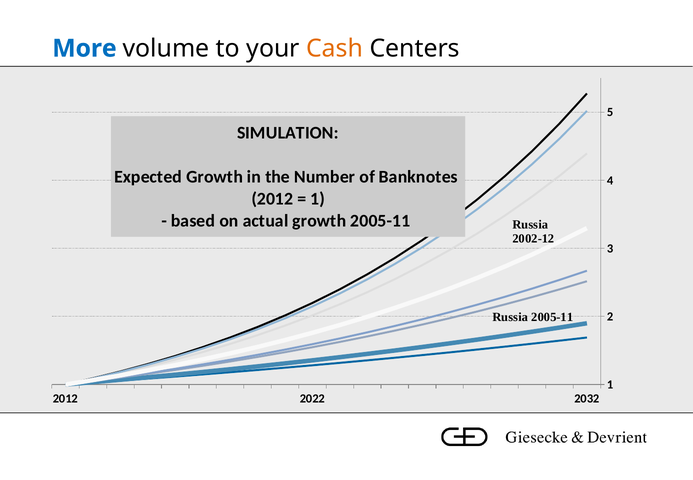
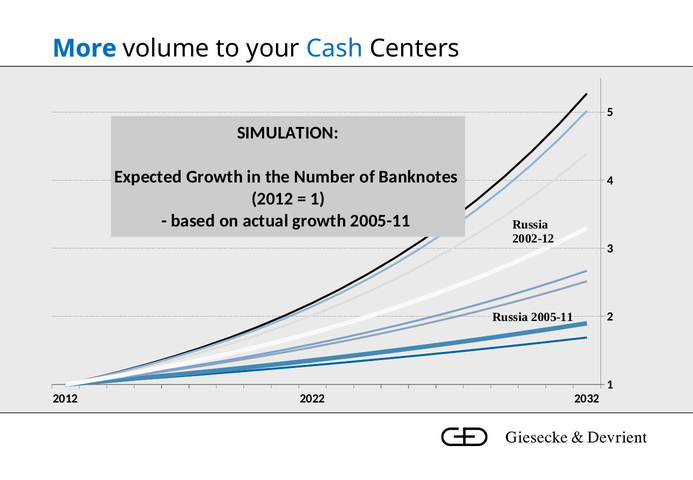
Cash colour: orange -> blue
